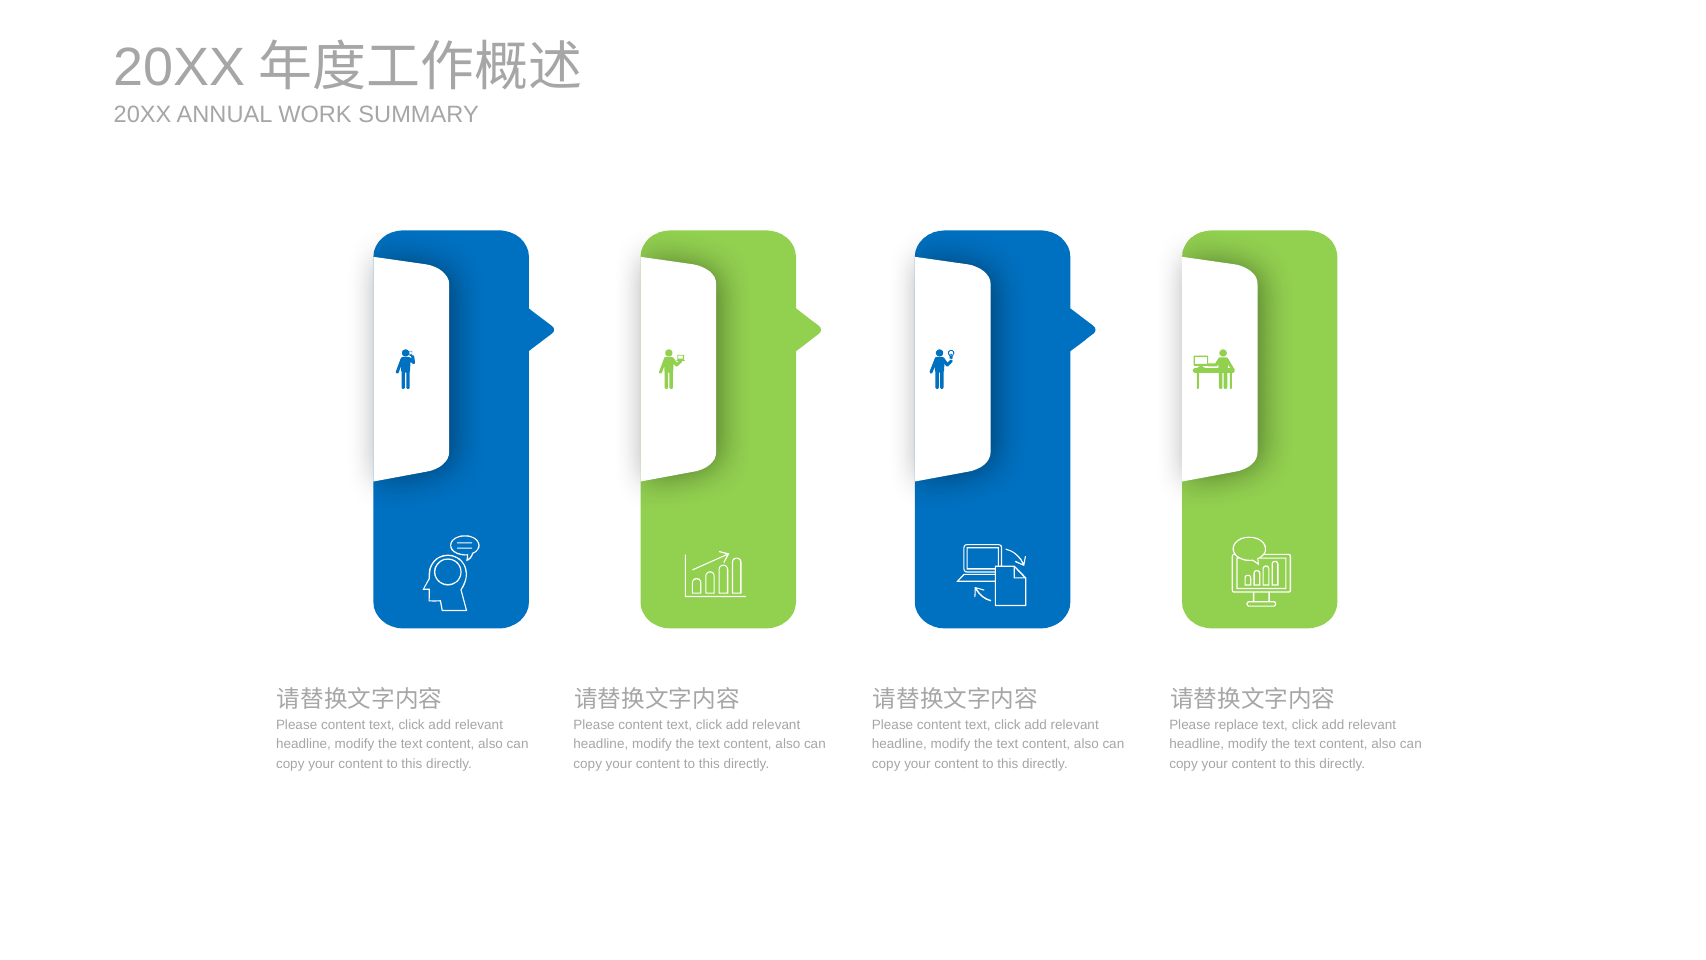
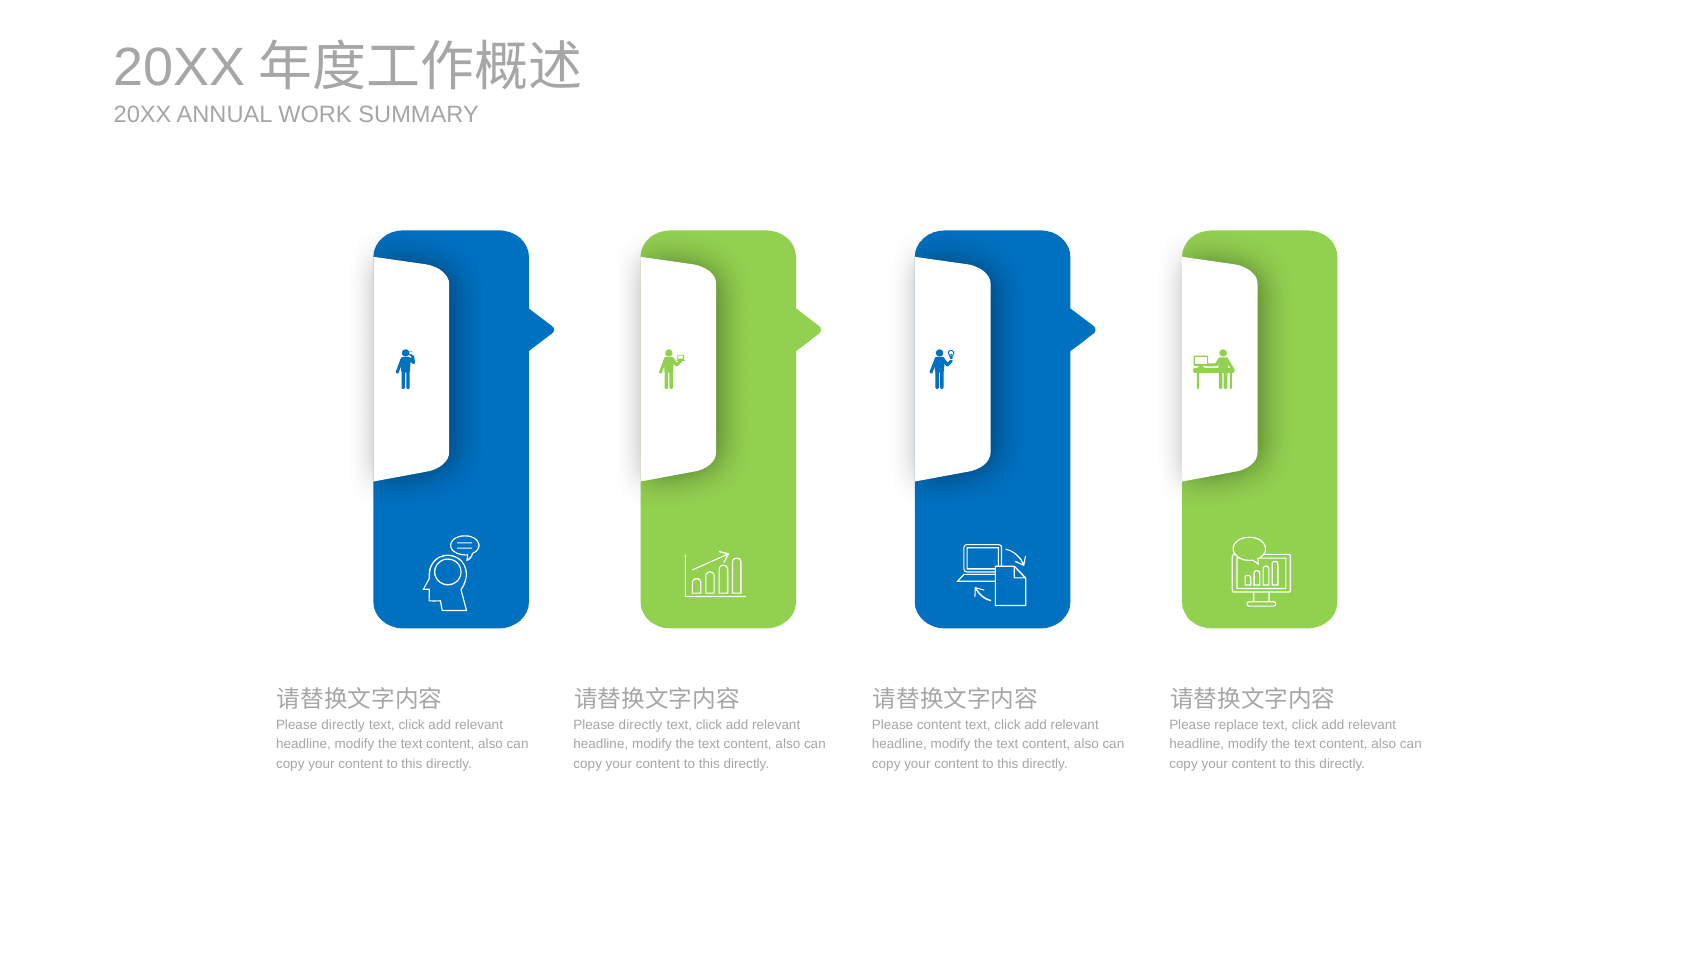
content at (343, 725): content -> directly
content at (641, 725): content -> directly
